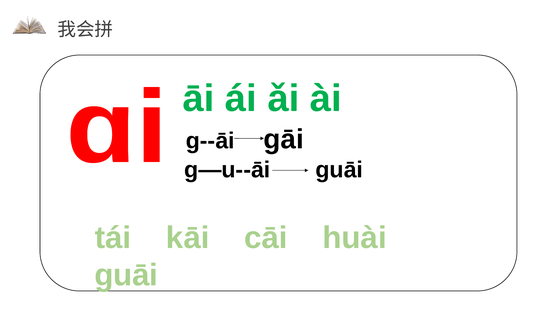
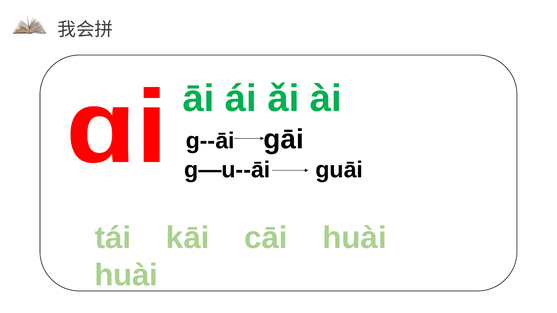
guāi at (126, 276): guāi -> huài
